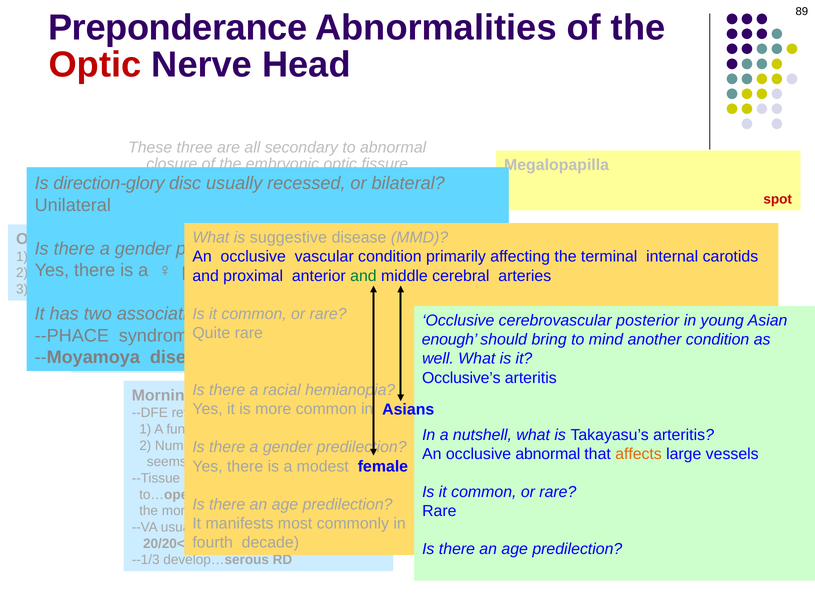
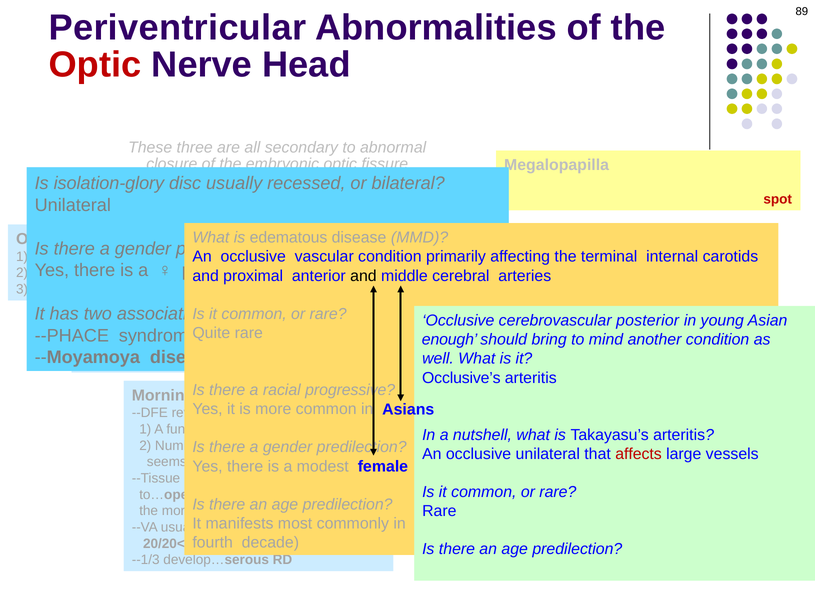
Preponderance at (178, 28): Preponderance -> Periventricular
direction-glory: direction-glory -> isolation-glory
suggestive: suggestive -> edematous
and at (363, 275) colour: green -> black
racial hemianopia: hemianopia -> progressive
occlusive abnormal: abnormal -> unilateral
affects colour: orange -> red
